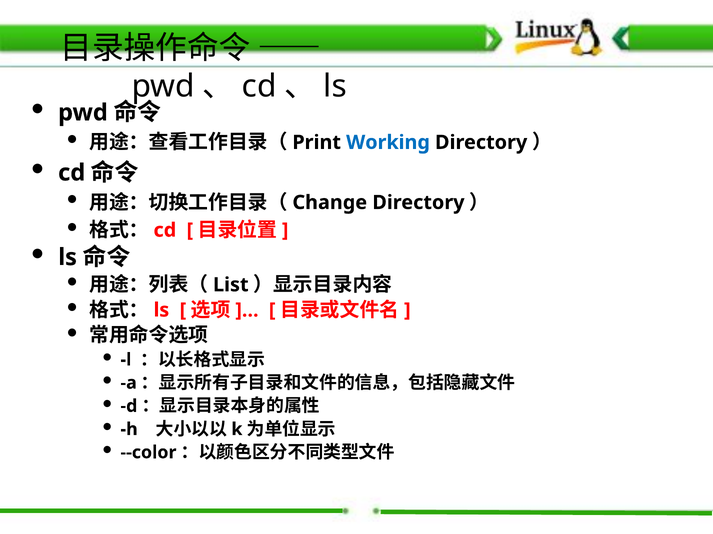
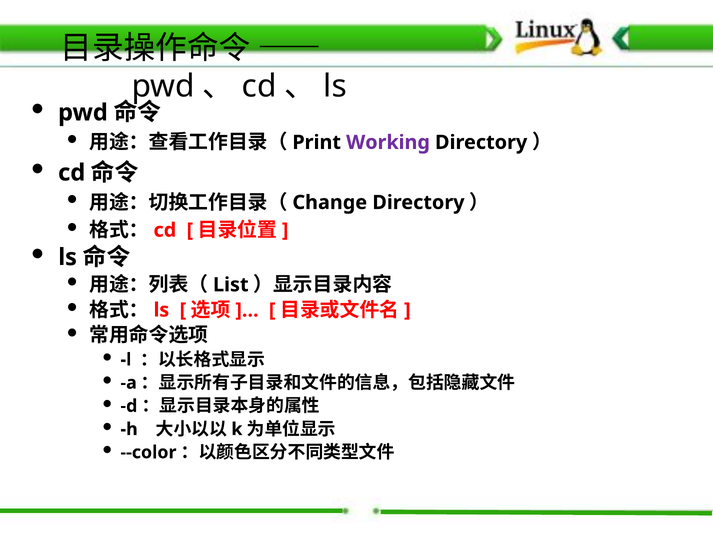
Working colour: blue -> purple
